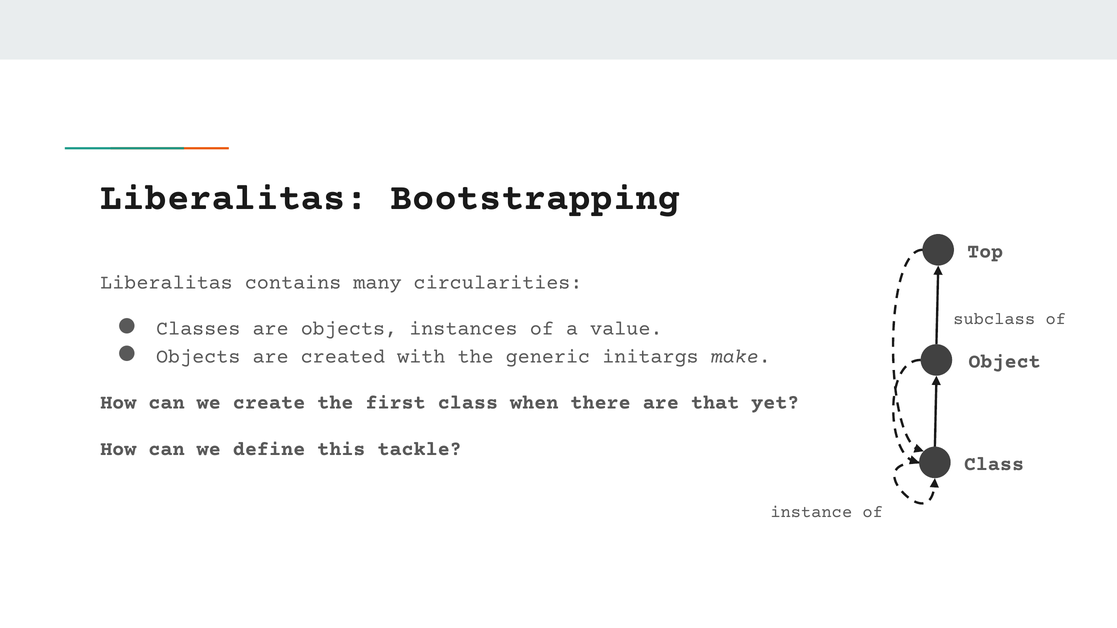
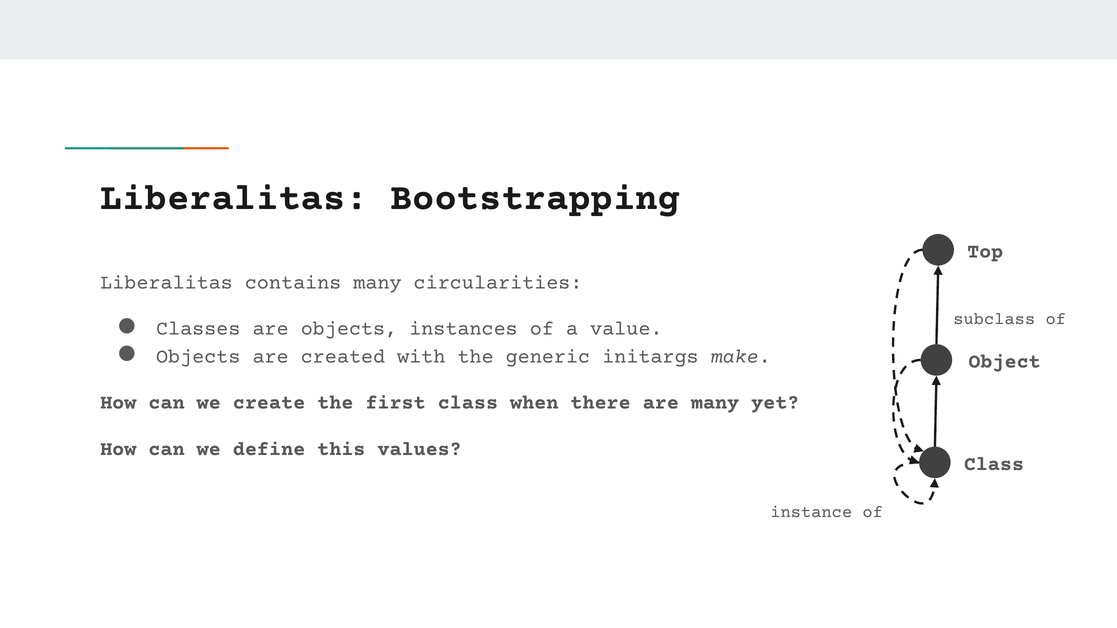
are that: that -> many
tackle: tackle -> values
